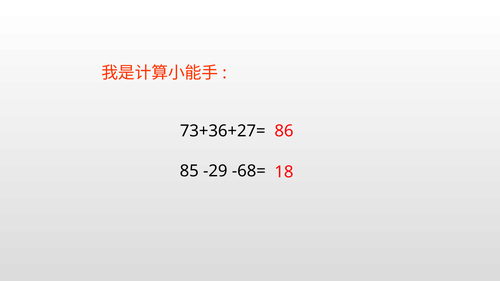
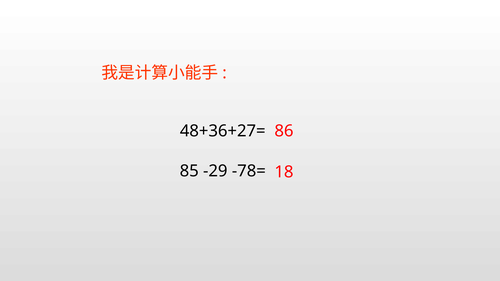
73+36+27=: 73+36+27= -> 48+36+27=
-68=: -68= -> -78=
